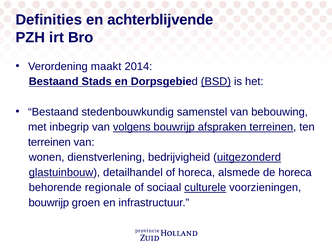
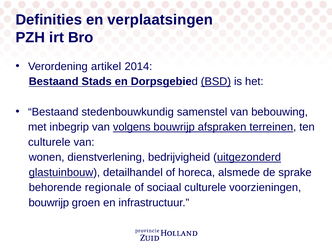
achterblijvende: achterblijvende -> verplaatsingen
maakt: maakt -> artikel
terreinen at (49, 142): terreinen -> culturele
de horeca: horeca -> sprake
culturele at (205, 188) underline: present -> none
